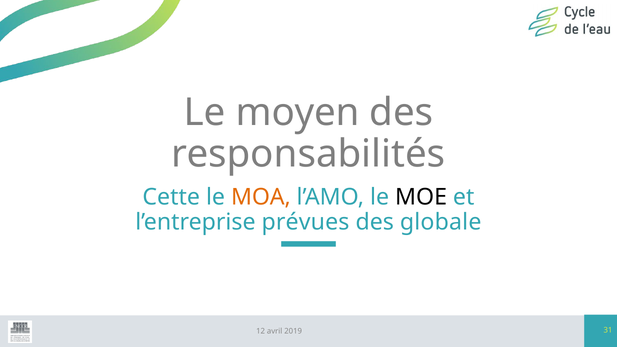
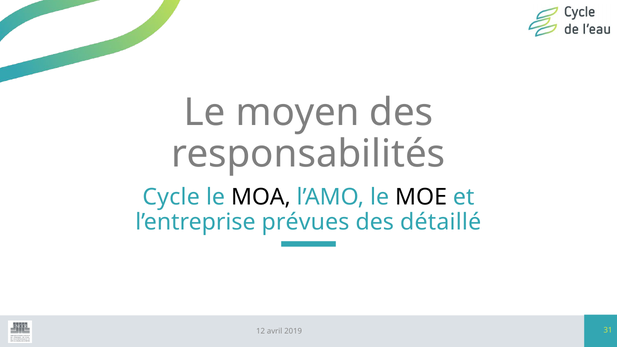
Cette: Cette -> Cycle
MOA colour: orange -> black
globale: globale -> détaillé
